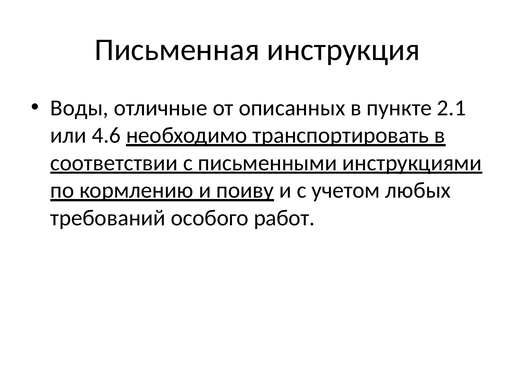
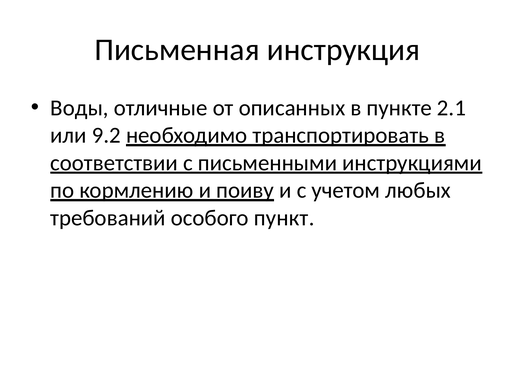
4.6: 4.6 -> 9.2
работ: работ -> пункт
